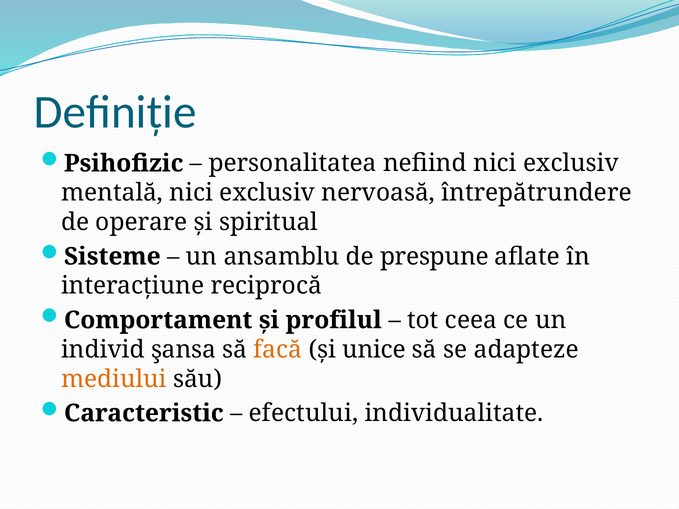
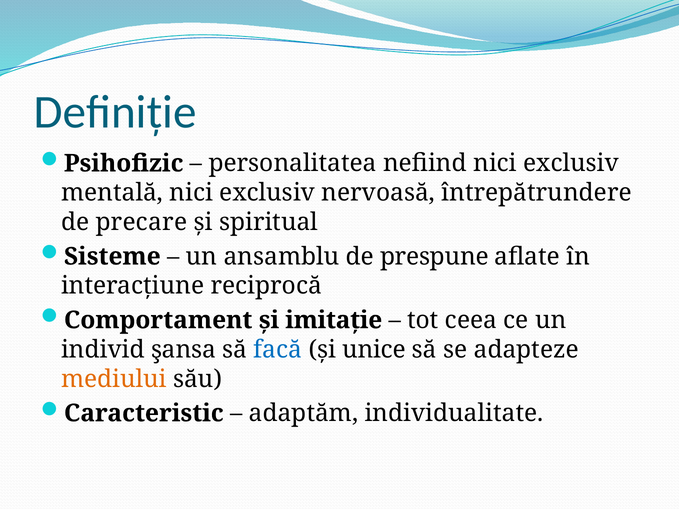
operare: operare -> precare
profilul: profilul -> imitație
facă colour: orange -> blue
efectului: efectului -> adaptăm
